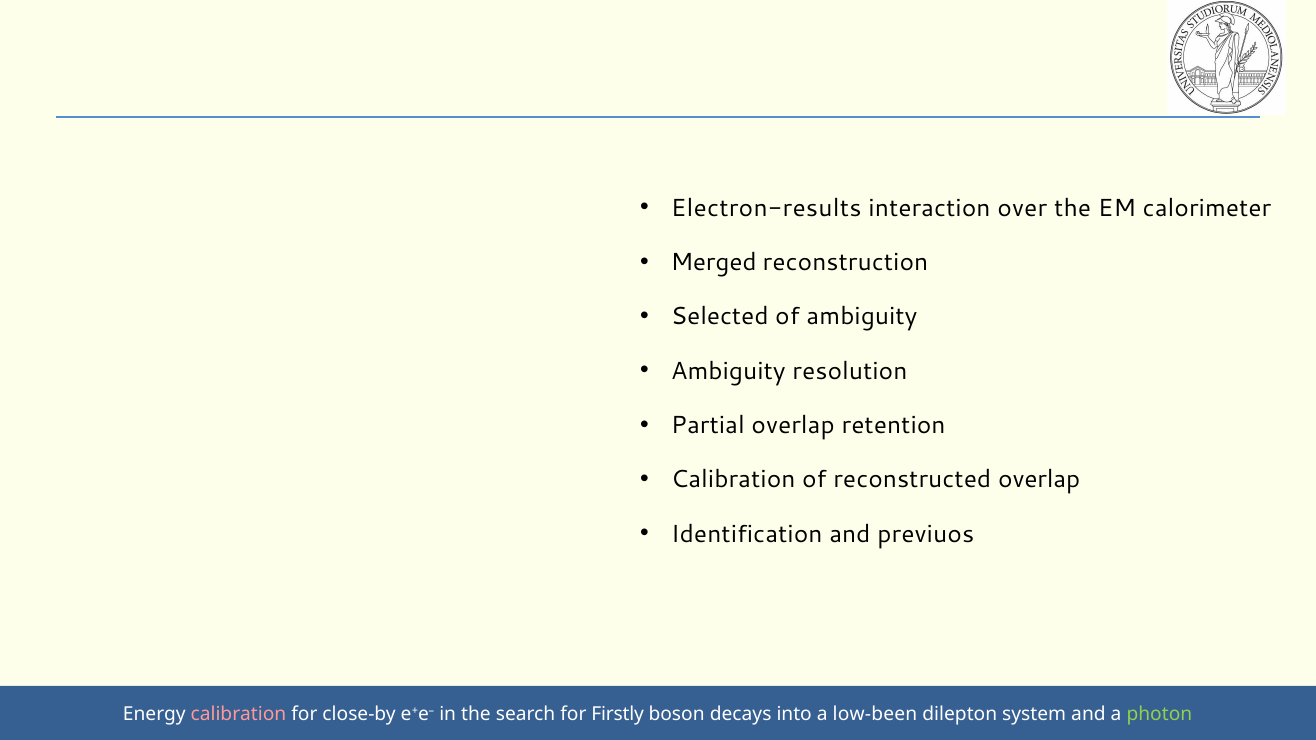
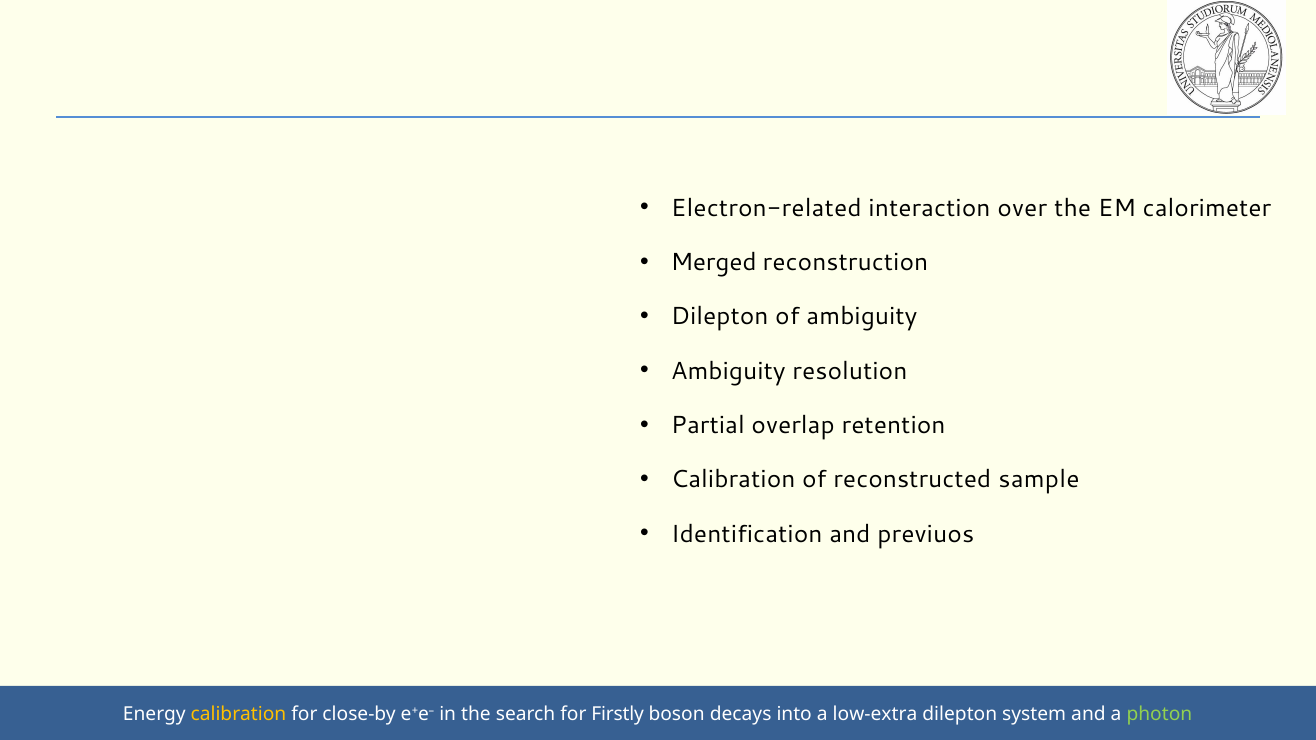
Electron-results: Electron-results -> Electron-related
Selected at (720, 317): Selected -> Dilepton
reconstructed overlap: overlap -> sample
calibration at (238, 714) colour: pink -> yellow
low-been: low-been -> low-extra
